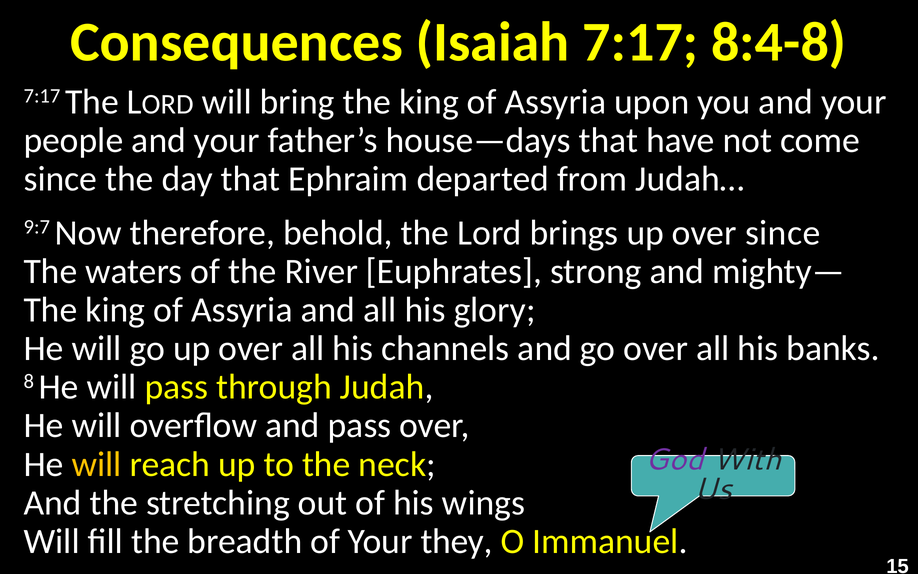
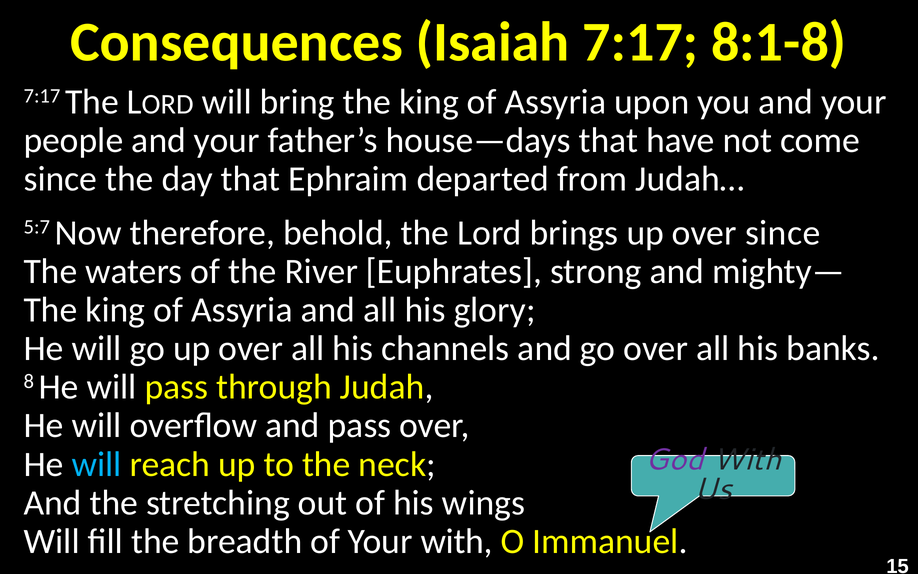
8:4-8: 8:4-8 -> 8:1-8
9:7: 9:7 -> 5:7
will at (97, 464) colour: yellow -> light blue
Your they: they -> with
